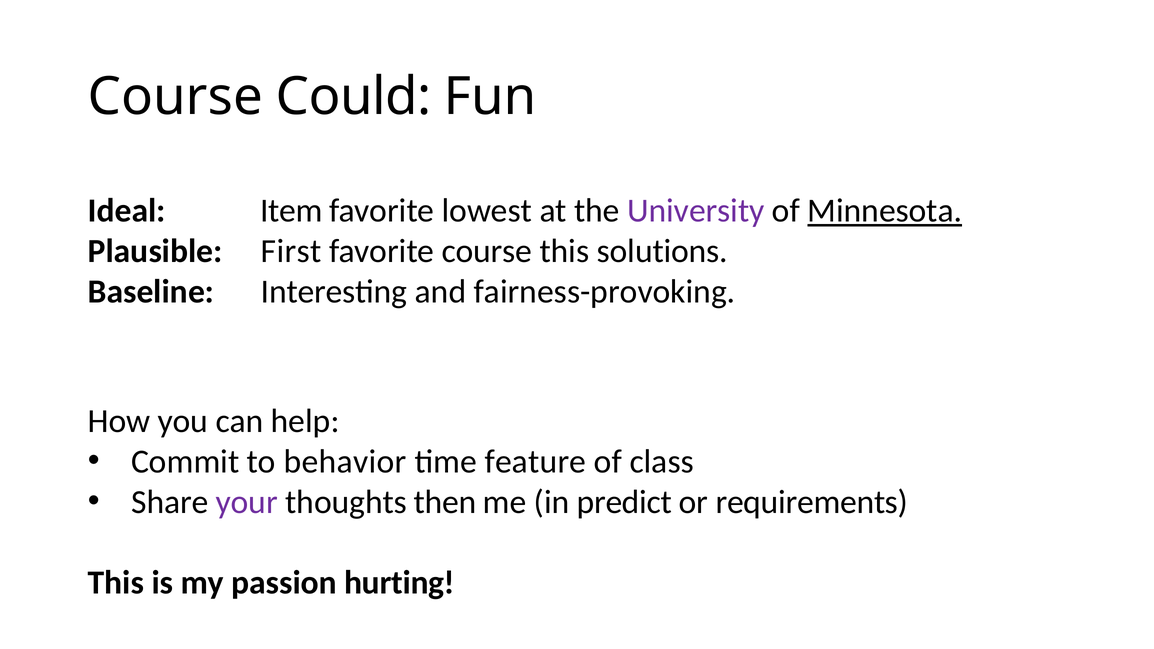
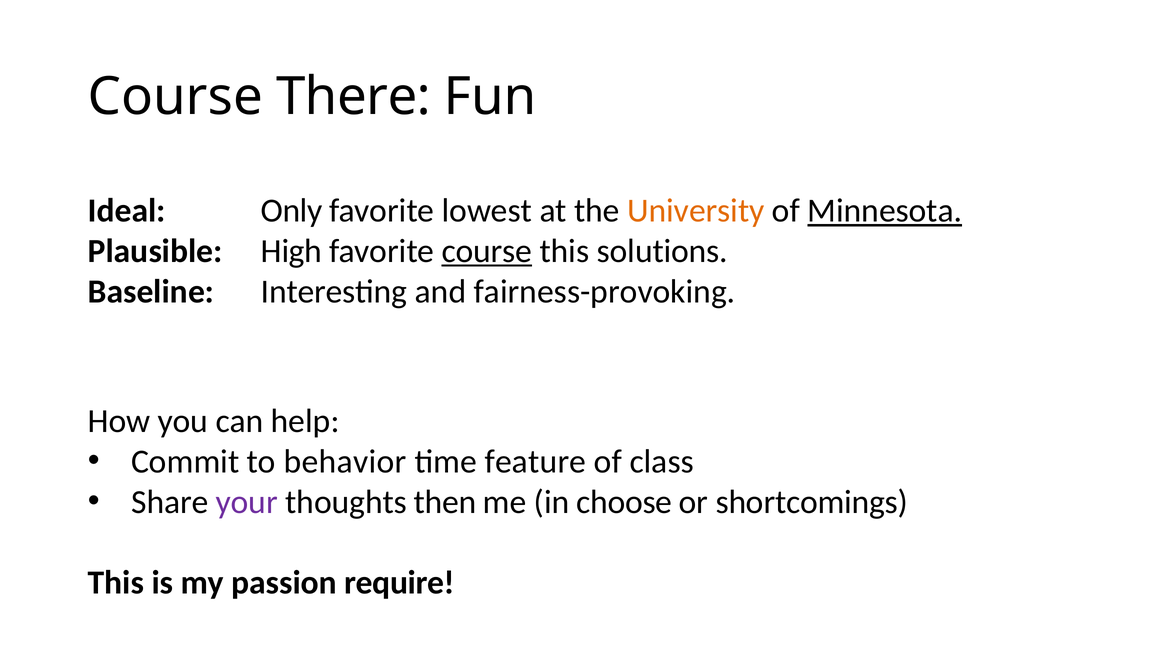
Could: Could -> There
Item: Item -> Only
University colour: purple -> orange
First: First -> High
course at (487, 251) underline: none -> present
predict: predict -> choose
requirements: requirements -> shortcomings
hurting: hurting -> require
